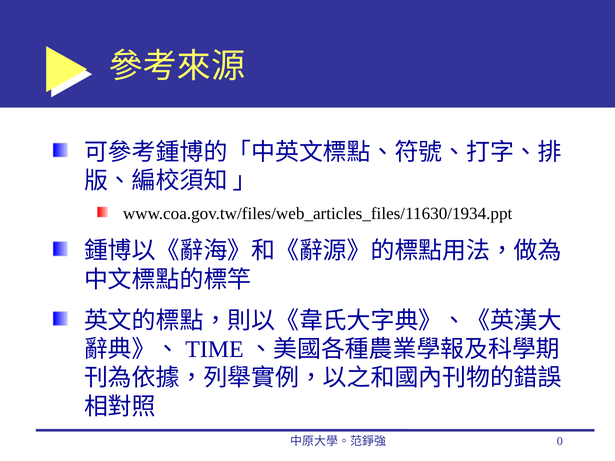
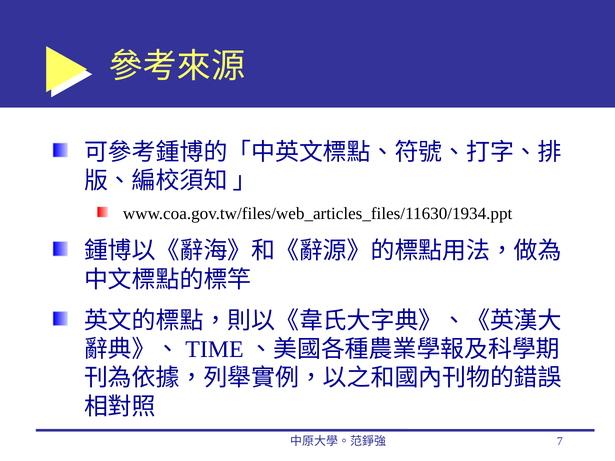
0: 0 -> 7
